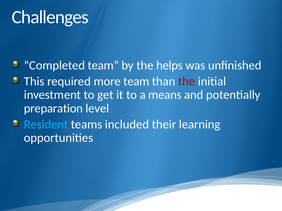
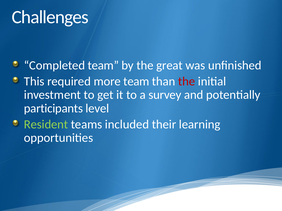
helps: helps -> great
means: means -> survey
preparation: preparation -> participants
Resident colour: light blue -> light green
